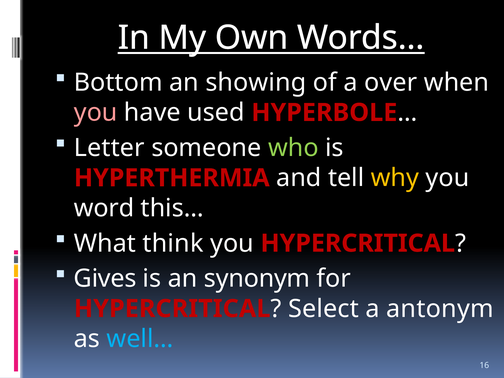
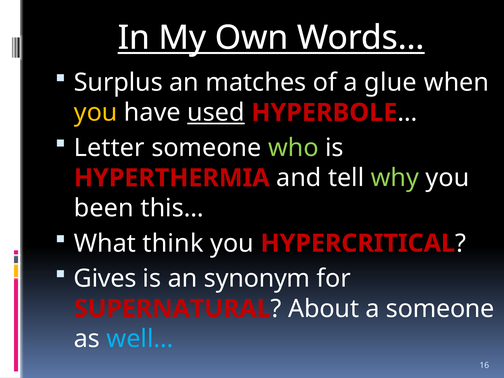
Bottom: Bottom -> Surplus
showing: showing -> matches
over: over -> glue
you at (96, 113) colour: pink -> yellow
used underline: none -> present
why colour: yellow -> light green
word: word -> been
HYPERCRITICAL at (172, 309): HYPERCRITICAL -> SUPERNATURAL
Select: Select -> About
a antonym: antonym -> someone
